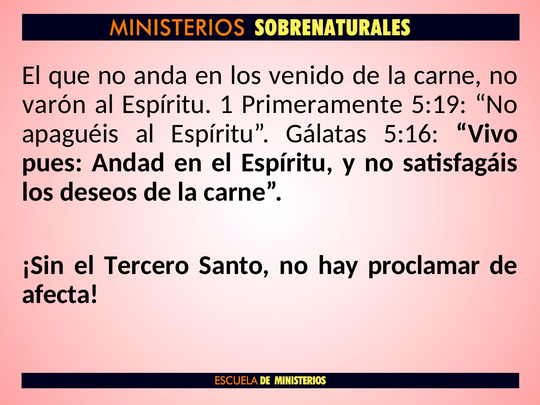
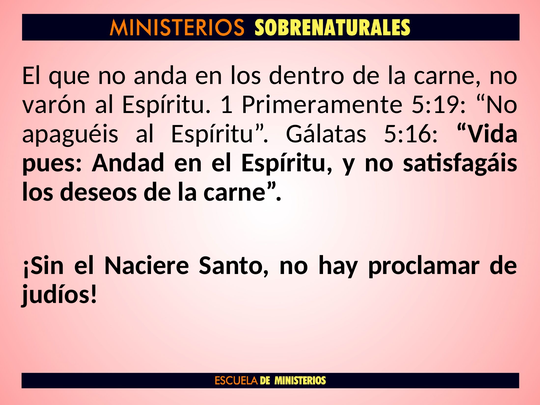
venido: venido -> dentro
Vivo: Vivo -> Vida
Tercero: Tercero -> Naciere
afecta: afecta -> judíos
